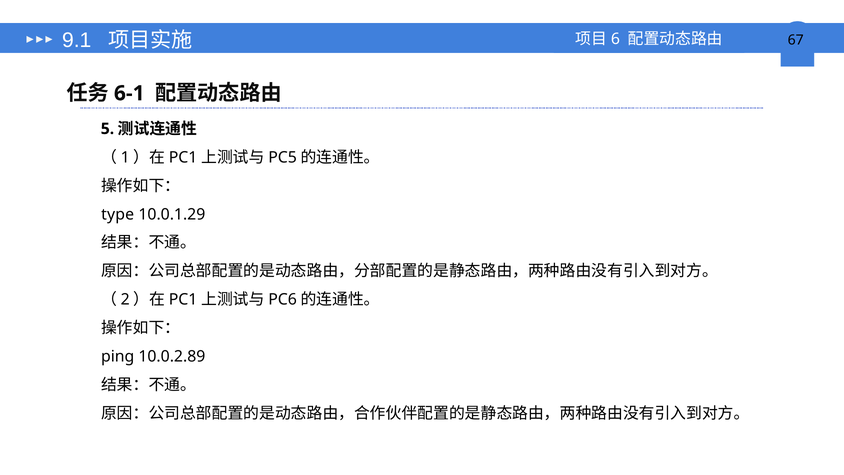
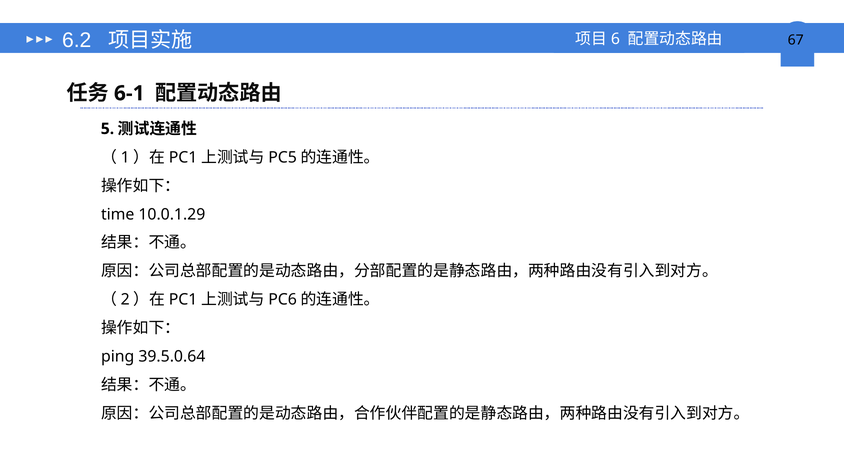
9.1: 9.1 -> 6.2
type: type -> time
10.0.2.89: 10.0.2.89 -> 39.5.0.64
